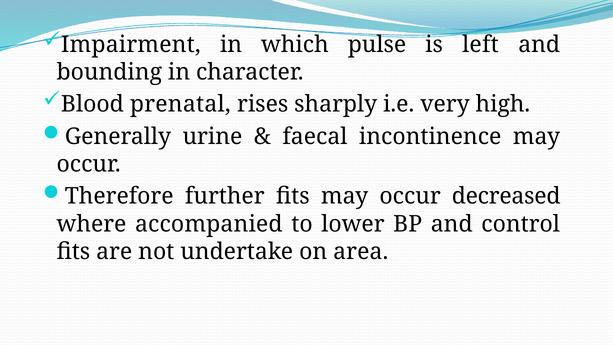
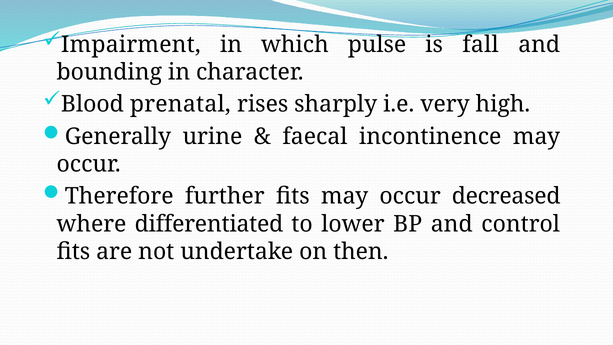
left: left -> fall
accompanied: accompanied -> differentiated
area: area -> then
